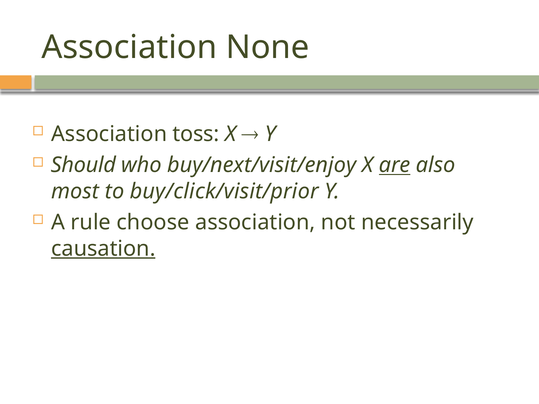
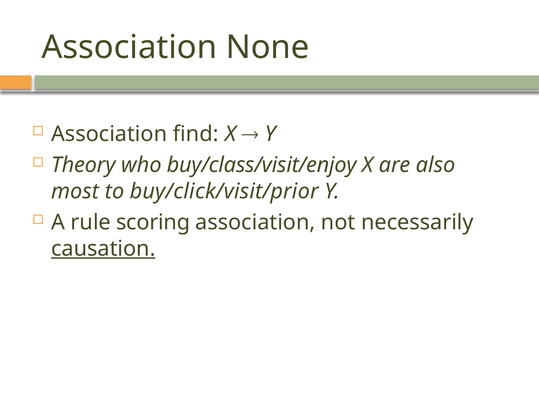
toss: toss -> find
Should: Should -> Theory
buy/next/visit/enjoy: buy/next/visit/enjoy -> buy/class/visit/enjoy
are underline: present -> none
choose: choose -> scoring
